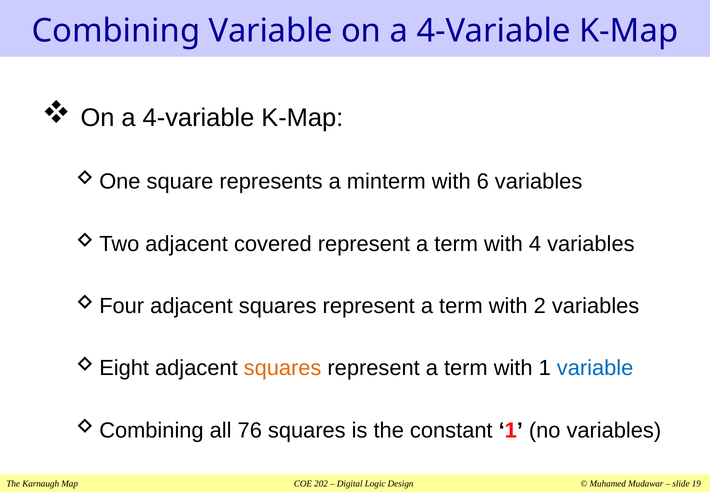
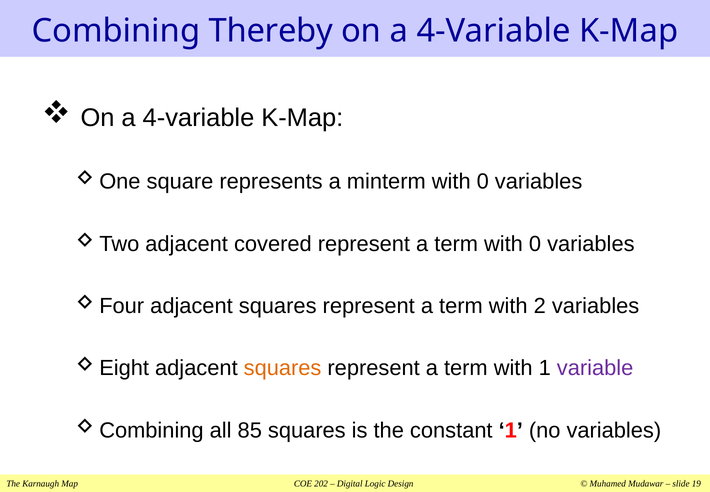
Combining Variable: Variable -> Thereby
minterm with 6: 6 -> 0
term with 4: 4 -> 0
variable at (595, 368) colour: blue -> purple
76: 76 -> 85
